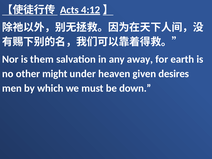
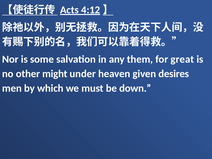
them: them -> some
away: away -> them
earth: earth -> great
